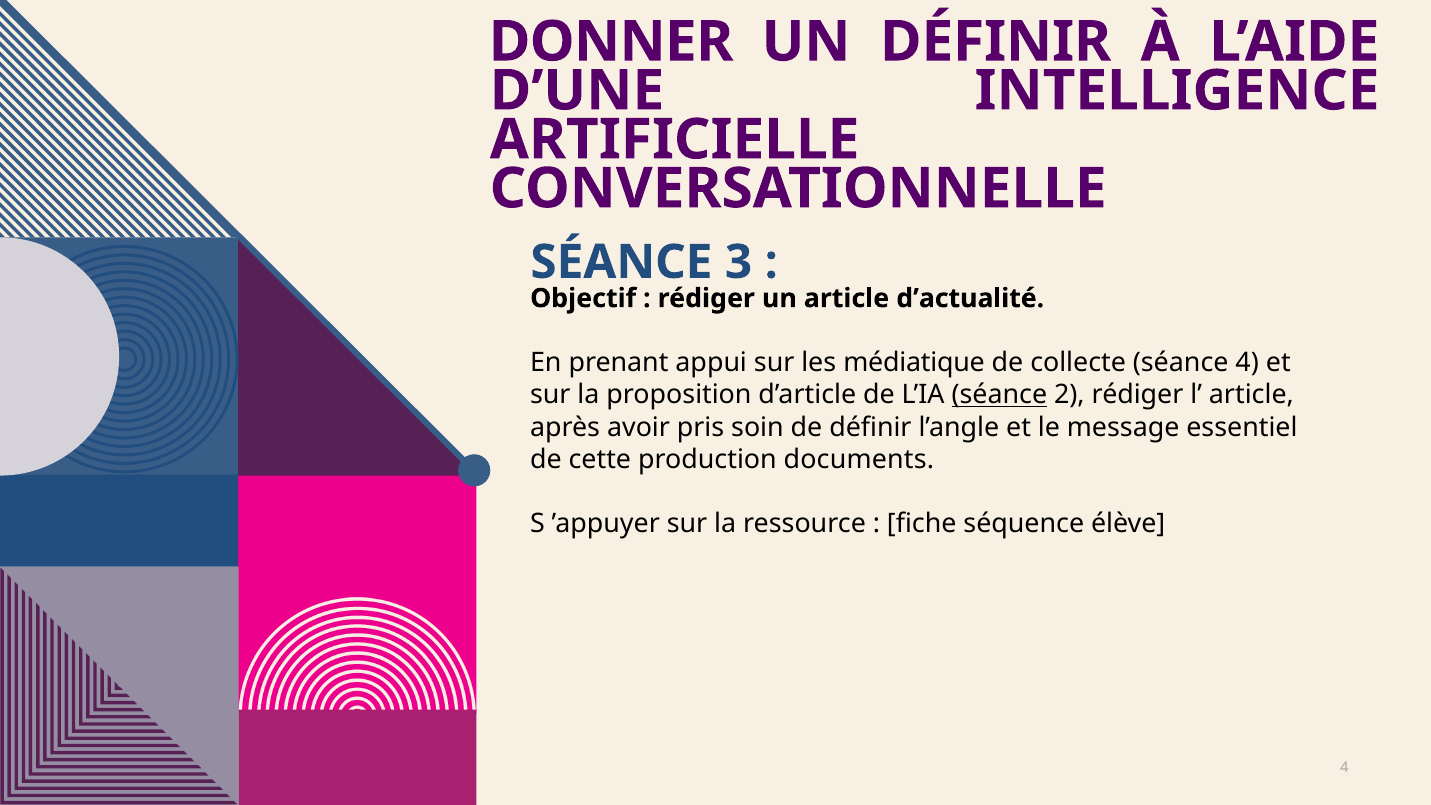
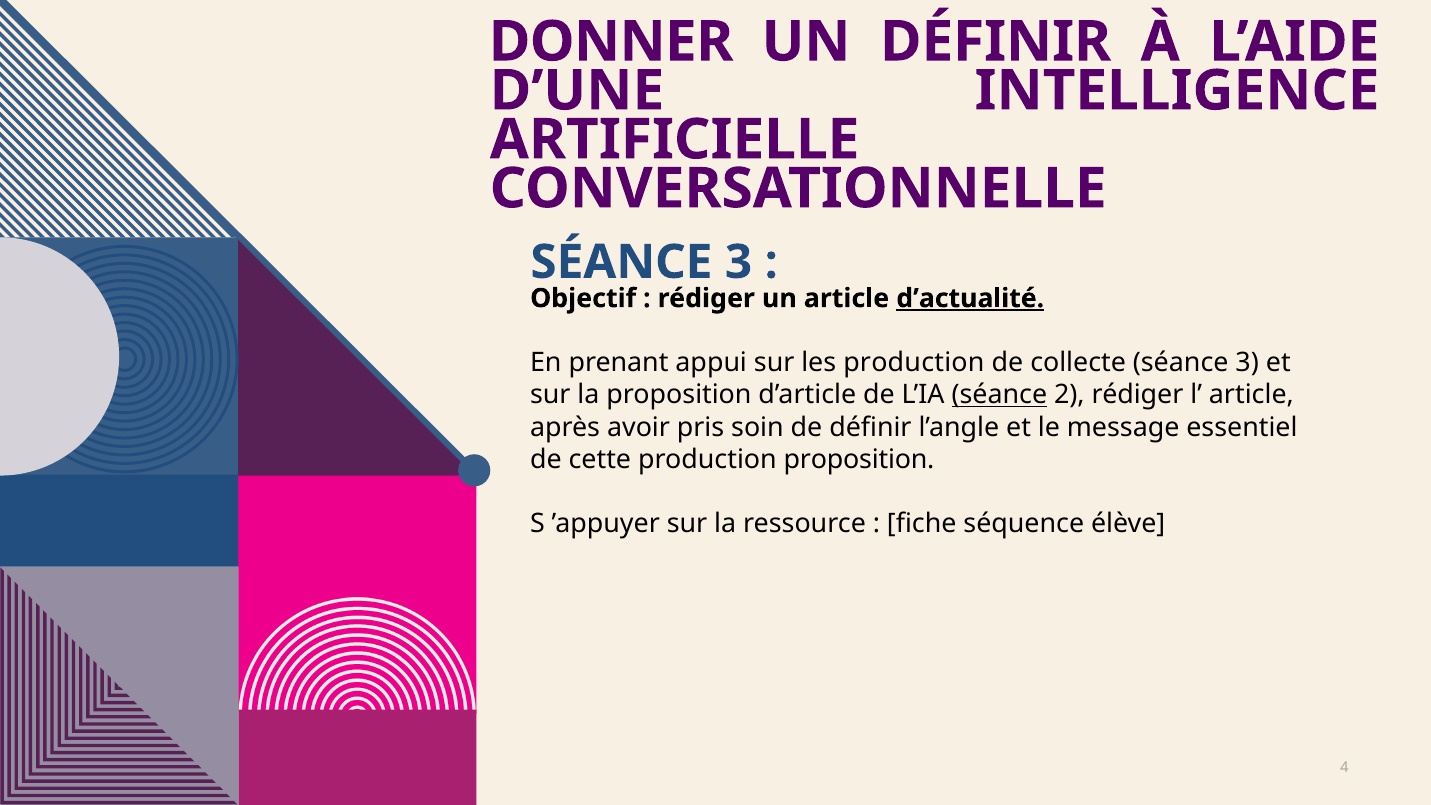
d’actualité underline: none -> present
les médiatique: médiatique -> production
collecte séance 4: 4 -> 3
production documents: documents -> proposition
